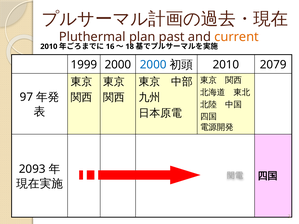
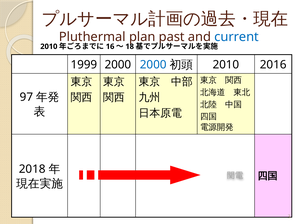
current colour: orange -> blue
2079: 2079 -> 2016
2093: 2093 -> 2018
